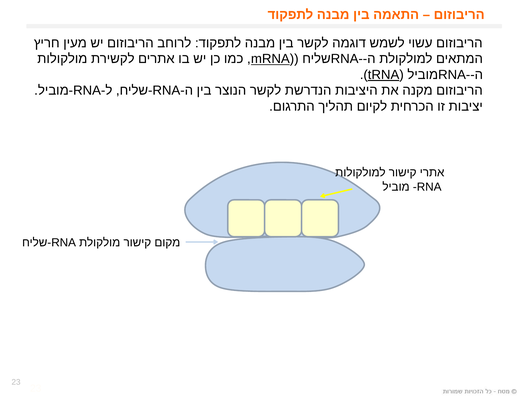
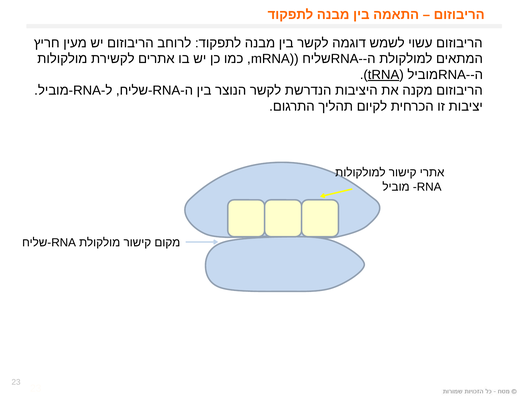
mRNA underline: present -> none
